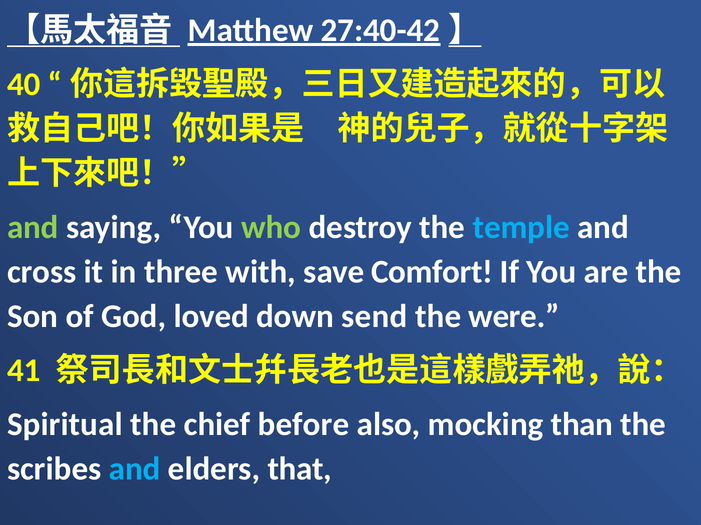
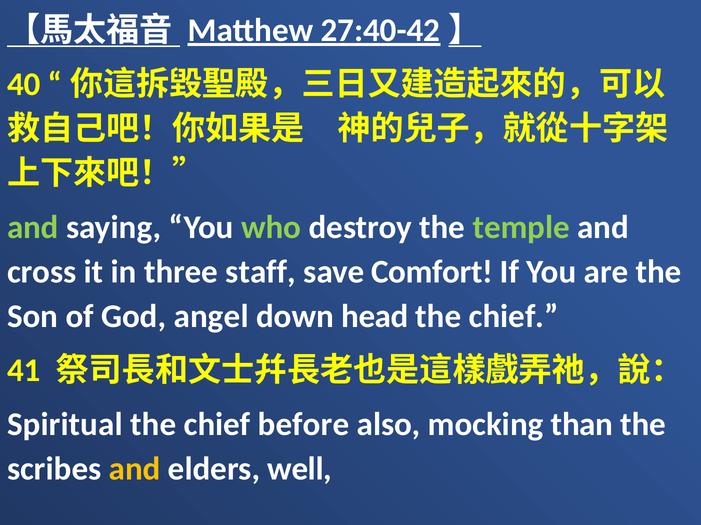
temple colour: light blue -> light green
with: with -> staff
loved: loved -> angel
send: send -> head
were at (514, 317): were -> chief
and at (135, 470) colour: light blue -> yellow
that: that -> well
